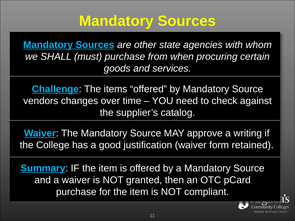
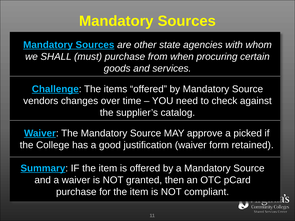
writing: writing -> picked
